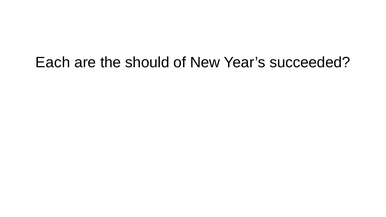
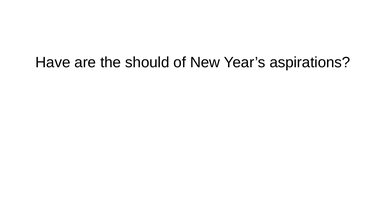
Each: Each -> Have
succeeded: succeeded -> aspirations
